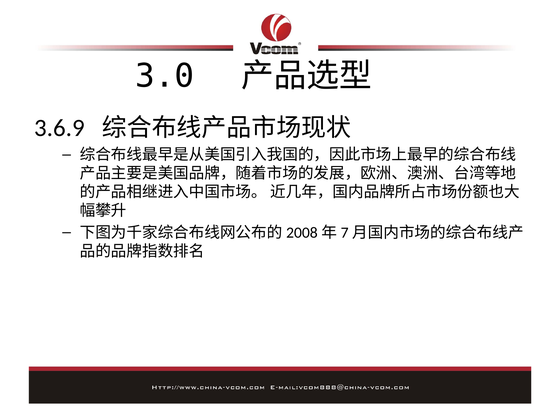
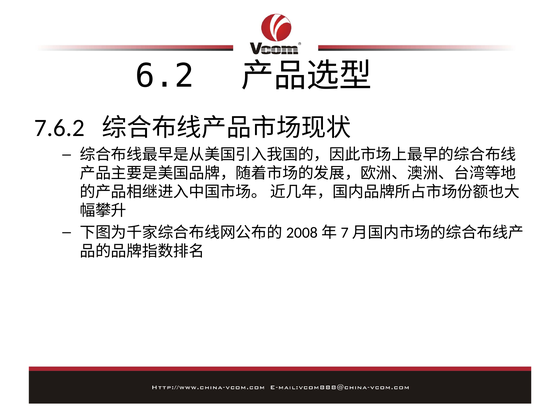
3.0: 3.0 -> 6.2
3.6.9: 3.6.9 -> 7.6.2
